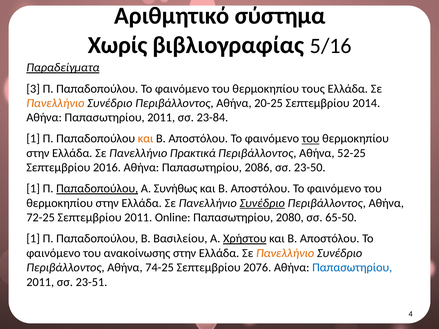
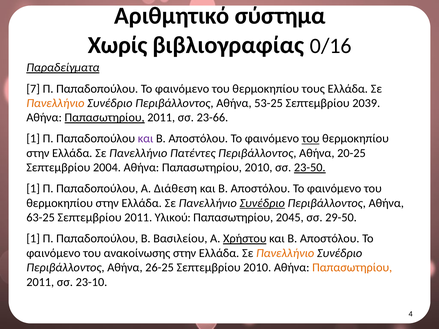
5/16: 5/16 -> 0/16
3: 3 -> 7
20-25: 20-25 -> 53-25
2014: 2014 -> 2039
Παπασωτηρίου at (105, 118) underline: none -> present
23-84: 23-84 -> 23-66
και at (146, 139) colour: orange -> purple
Πρακτικά: Πρακτικά -> Πατέντες
52-25: 52-25 -> 20-25
2016: 2016 -> 2004
Παπασωτηρίου 2086: 2086 -> 2010
23-50 underline: none -> present
Παπαδοπούλου at (97, 189) underline: present -> none
Συνήθως: Συνήθως -> Διάθεση
72-25: 72-25 -> 63-25
Online: Online -> Υλικού
2080: 2080 -> 2045
65-50: 65-50 -> 29-50
74-25: 74-25 -> 26-25
Σεπτεμβρίου 2076: 2076 -> 2010
Παπασωτηρίου at (352, 268) colour: blue -> orange
23-51: 23-51 -> 23-10
